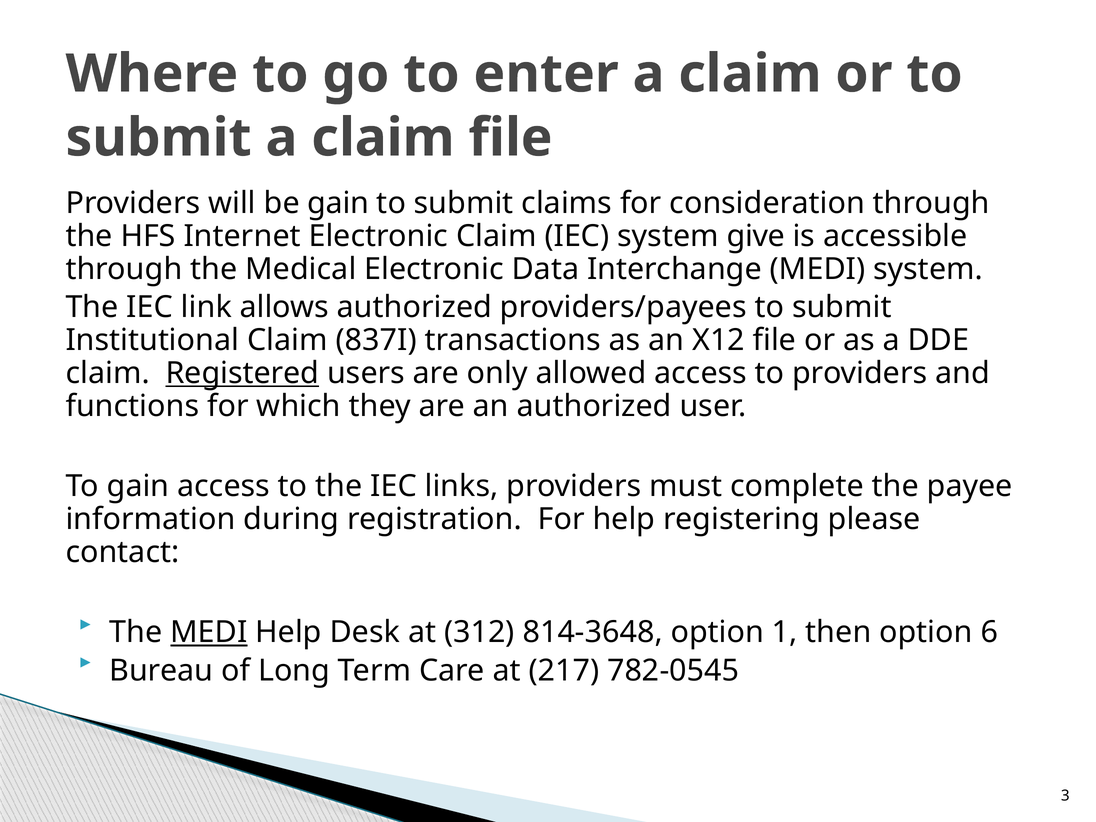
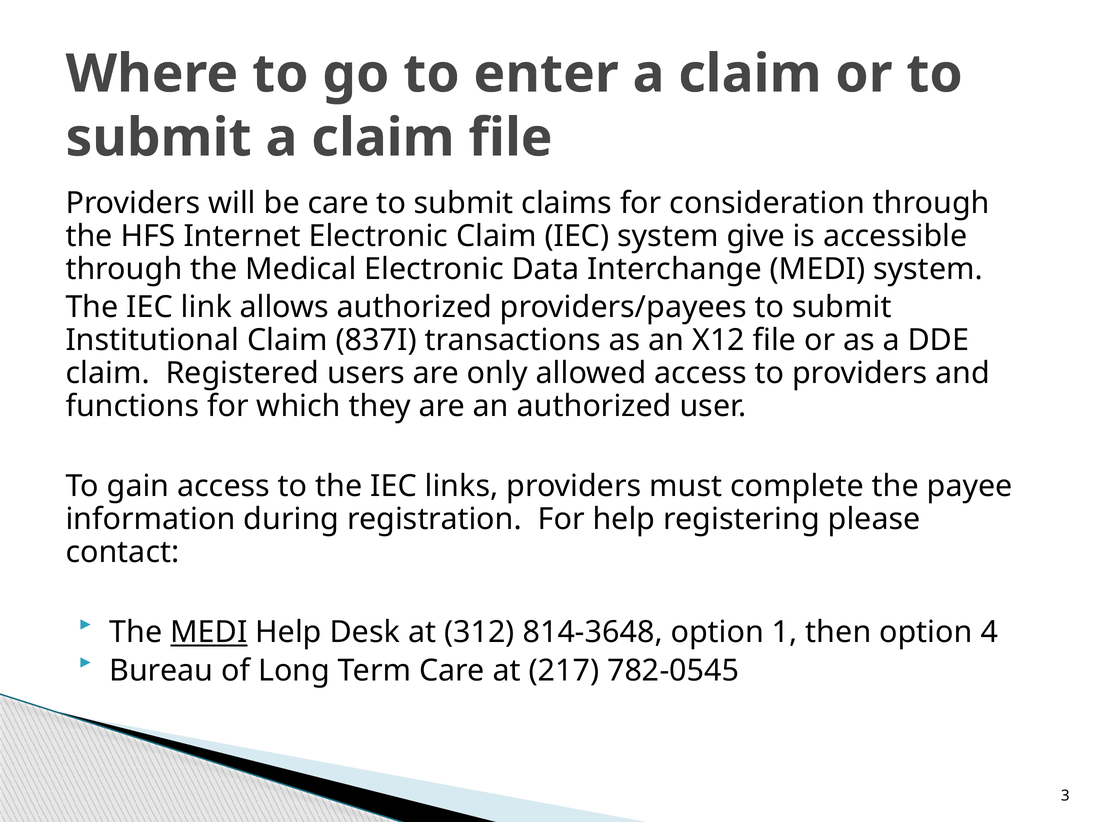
be gain: gain -> care
Registered underline: present -> none
6: 6 -> 4
